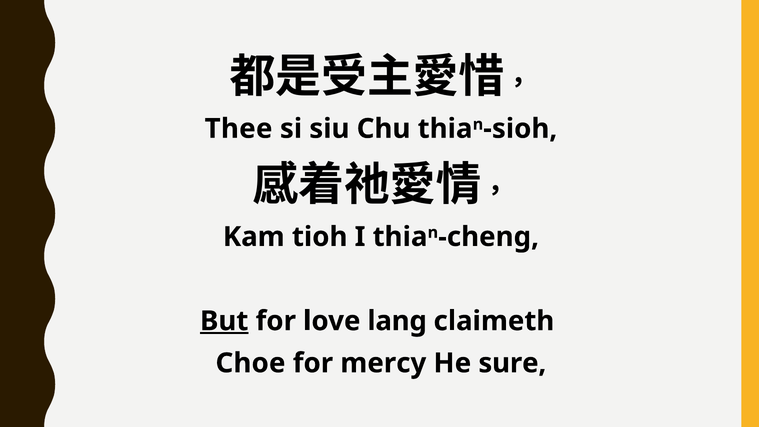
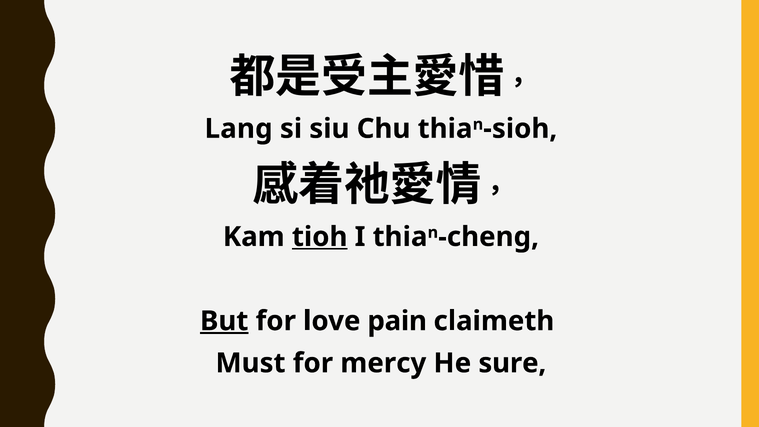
Thee: Thee -> Lang
tioh underline: none -> present
lang: lang -> pain
Choe: Choe -> Must
